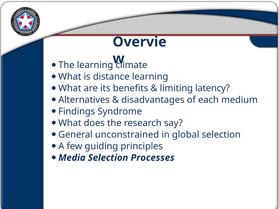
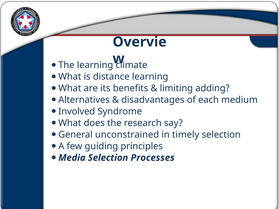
latency: latency -> adding
Findings: Findings -> Involved
global: global -> timely
